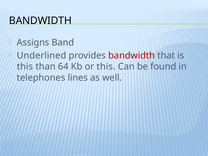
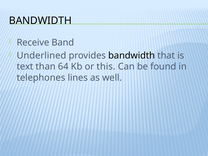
Assigns: Assigns -> Receive
bandwidth at (132, 56) colour: red -> black
this at (25, 67): this -> text
